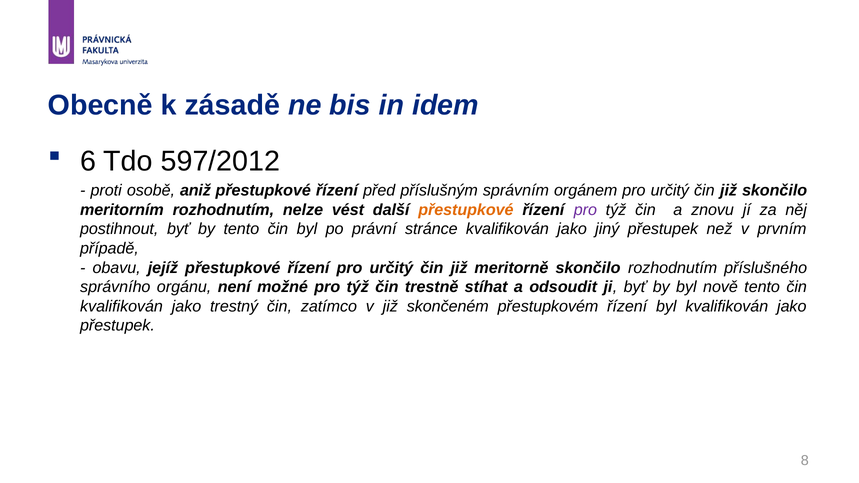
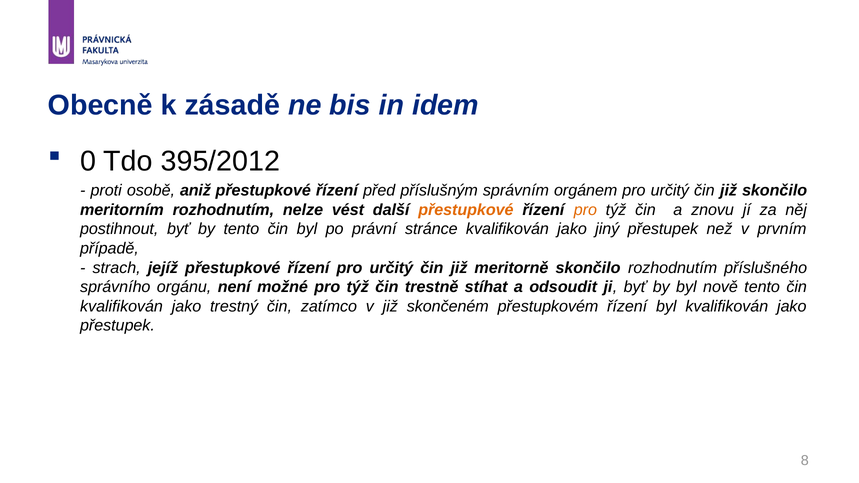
6: 6 -> 0
597/2012: 597/2012 -> 395/2012
pro at (585, 210) colour: purple -> orange
obavu: obavu -> strach
